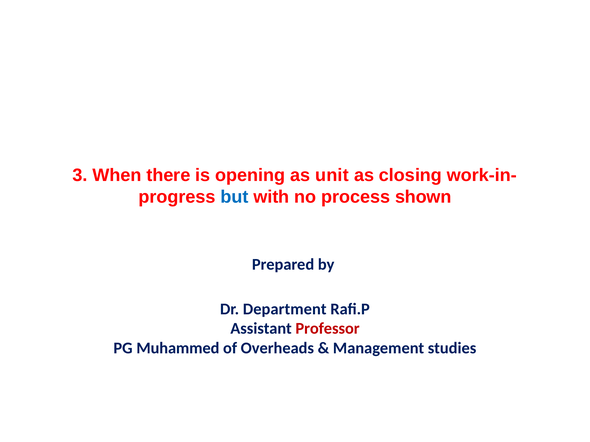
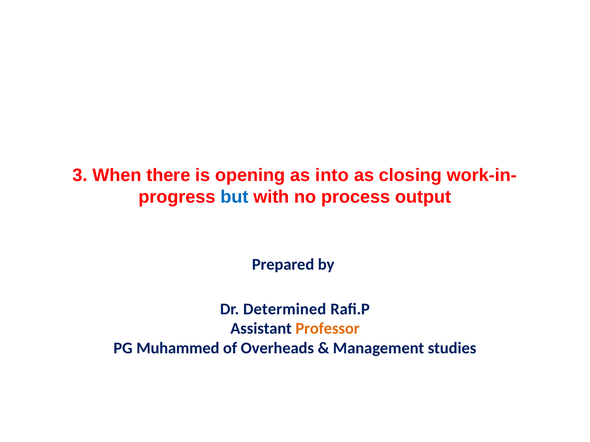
unit: unit -> into
shown: shown -> output
Department: Department -> Determined
Professor colour: red -> orange
